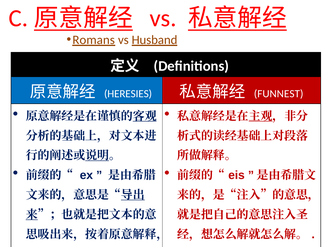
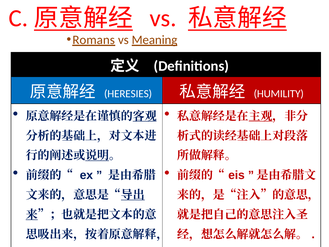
Husband: Husband -> Meaning
FUNNEST: FUNNEST -> HUMILITY
